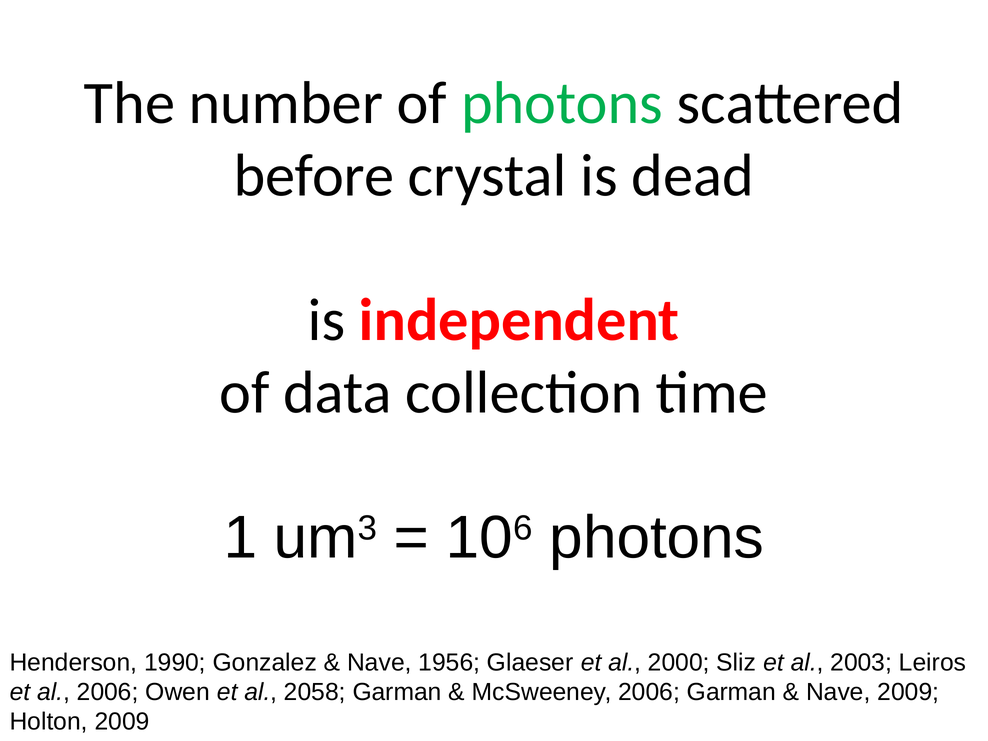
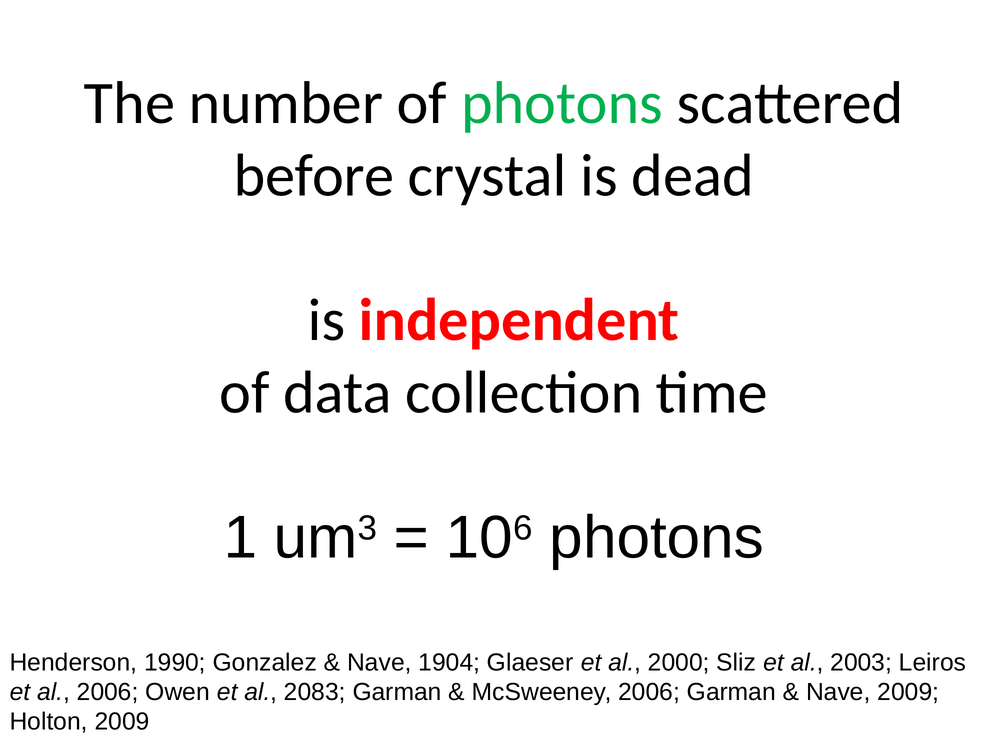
1956: 1956 -> 1904
2058: 2058 -> 2083
